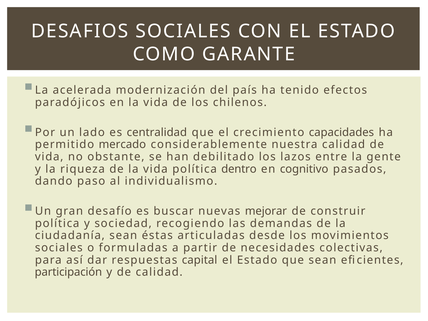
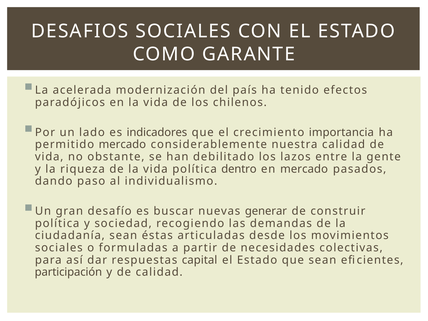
centralidad: centralidad -> indicadores
capacidades: capacidades -> importancia
en cognitivo: cognitivo -> mercado
mejorar: mejorar -> generar
